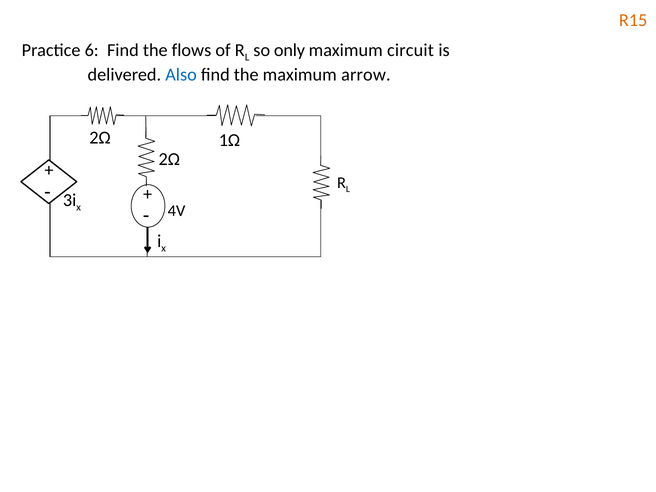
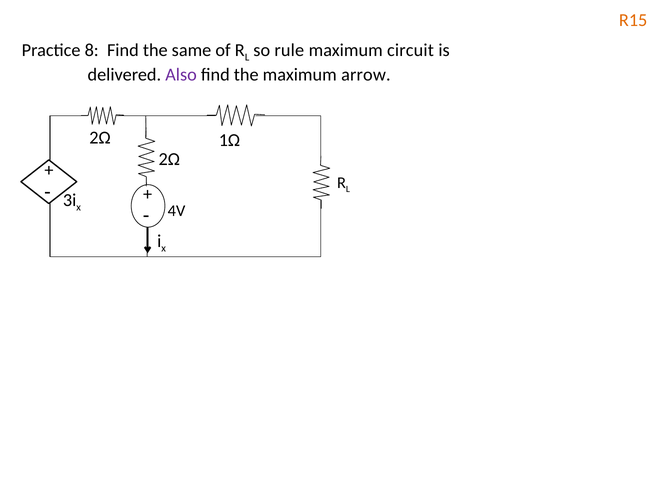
6: 6 -> 8
flows: flows -> same
only: only -> rule
Also colour: blue -> purple
